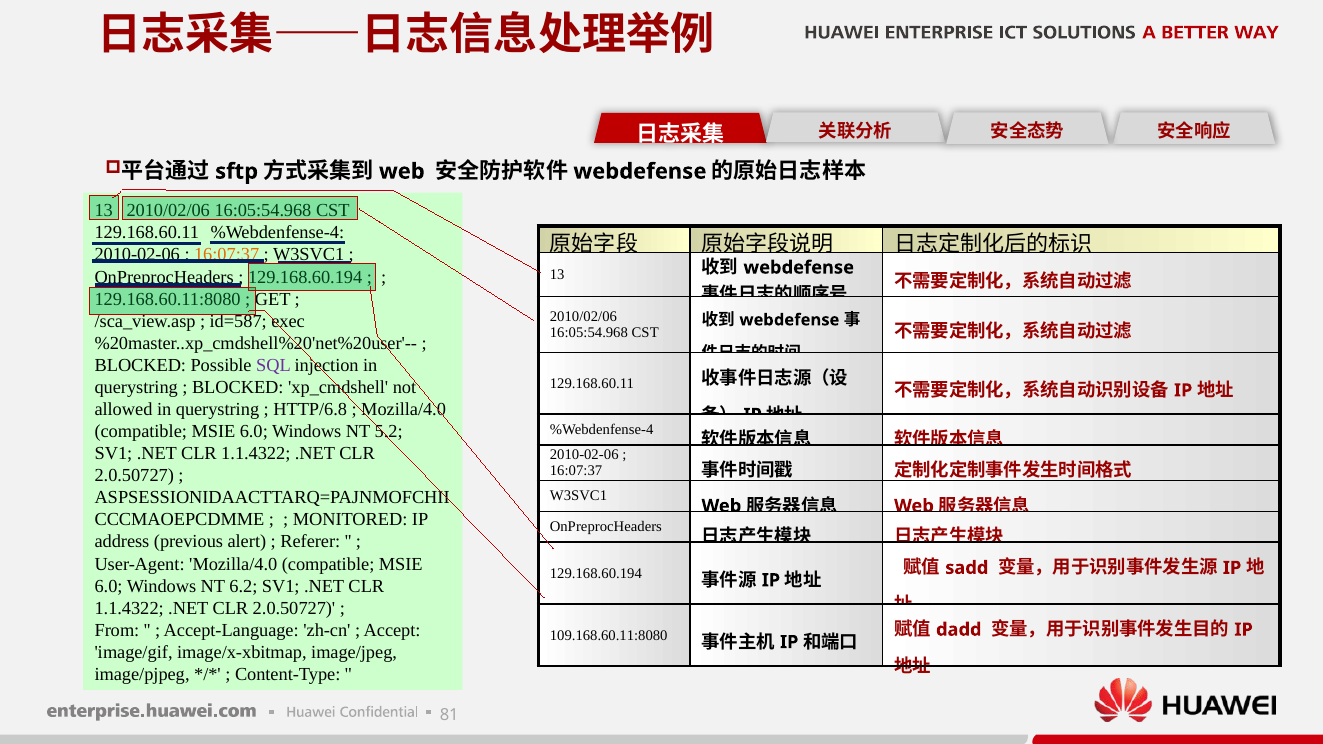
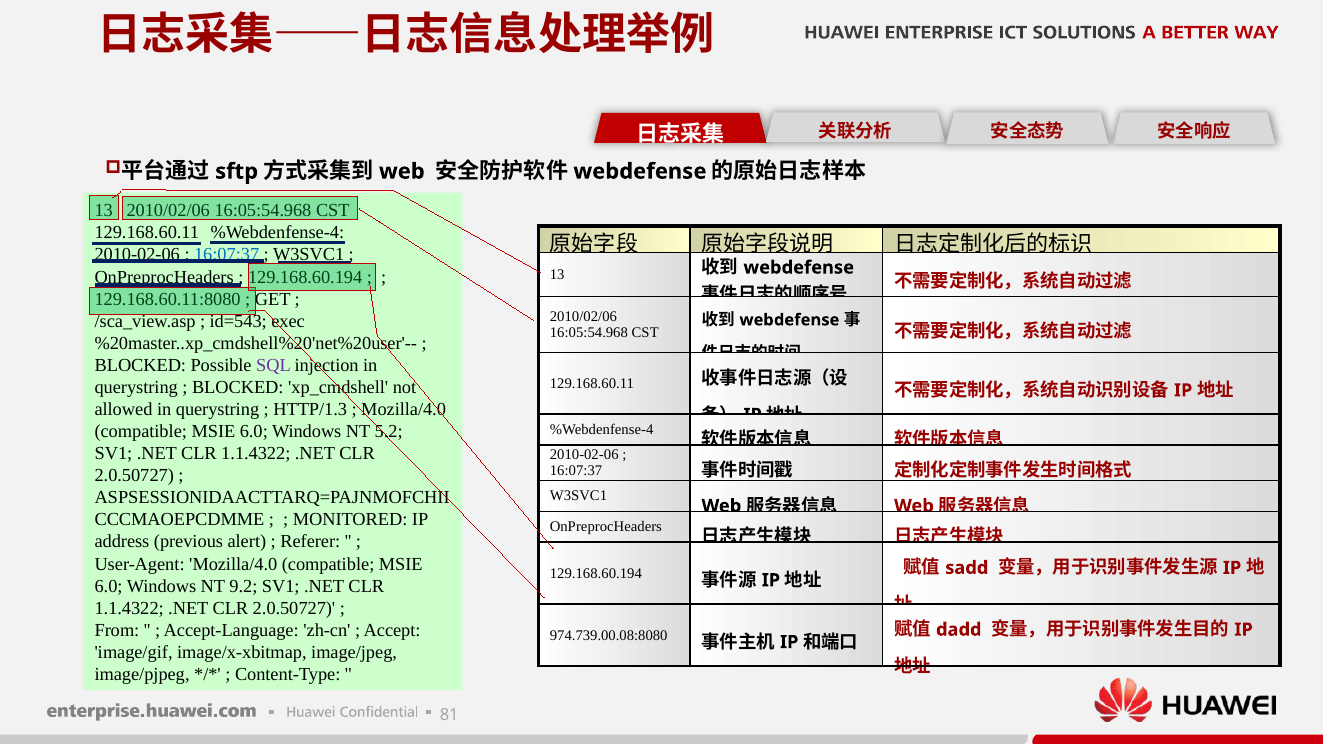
16:07:37 at (227, 255) colour: orange -> blue
id=587: id=587 -> id=543
HTTP/6.8: HTTP/6.8 -> HTTP/1.3
6.2: 6.2 -> 9.2
109.168.60.11:8080: 109.168.60.11:8080 -> 974.739.00.08:8080
